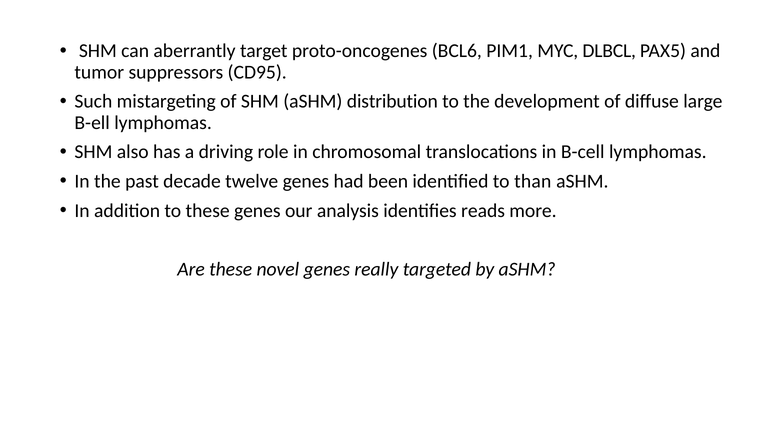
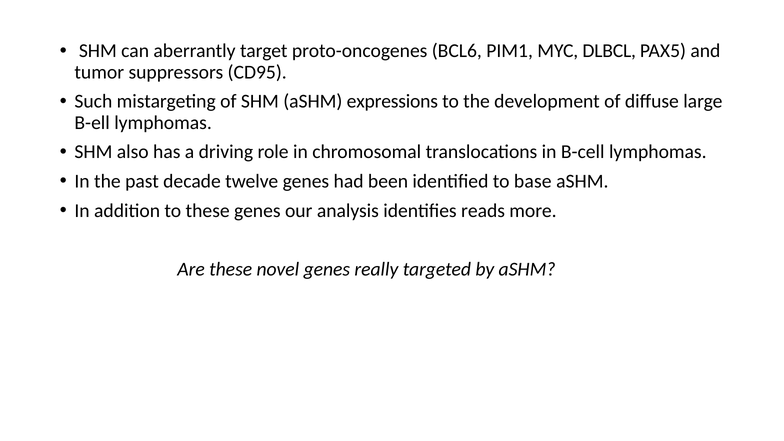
distribution: distribution -> expressions
than: than -> base
